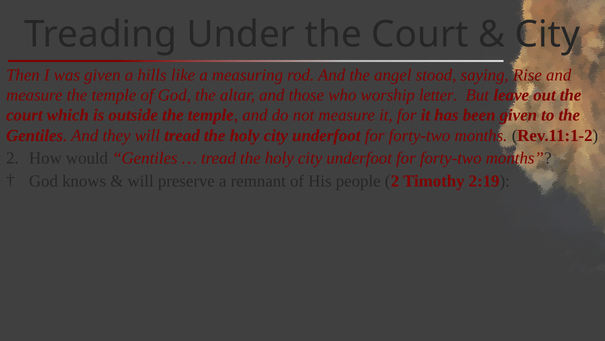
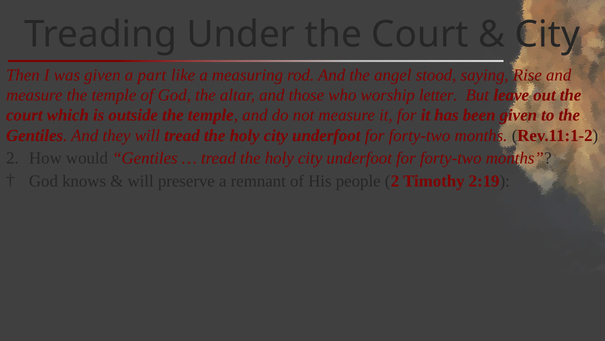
hills: hills -> part
